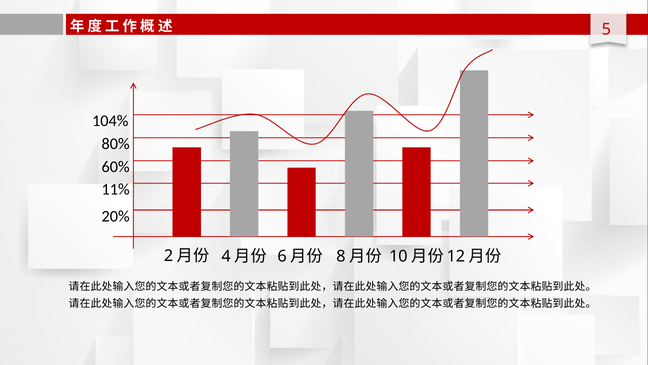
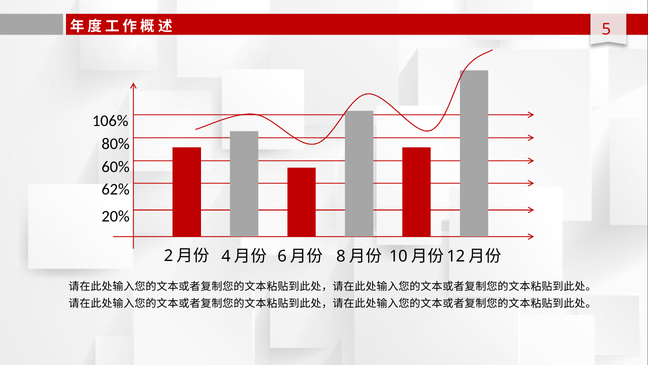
104%: 104% -> 106%
11%: 11% -> 62%
